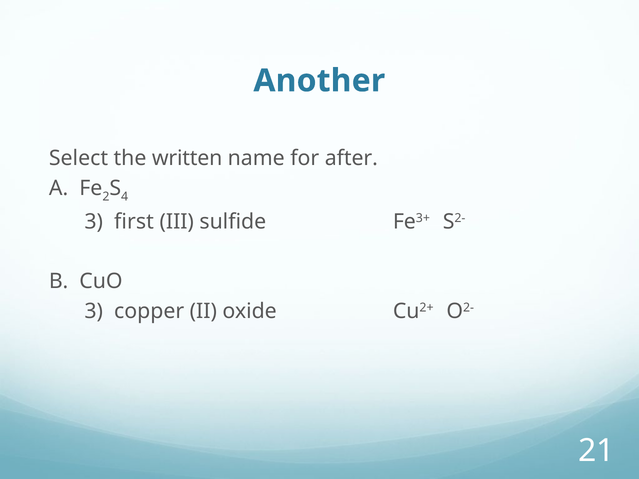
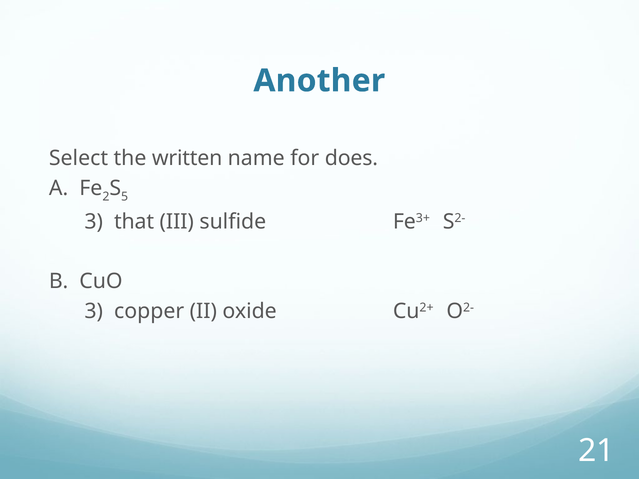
after: after -> does
4: 4 -> 5
first: first -> that
